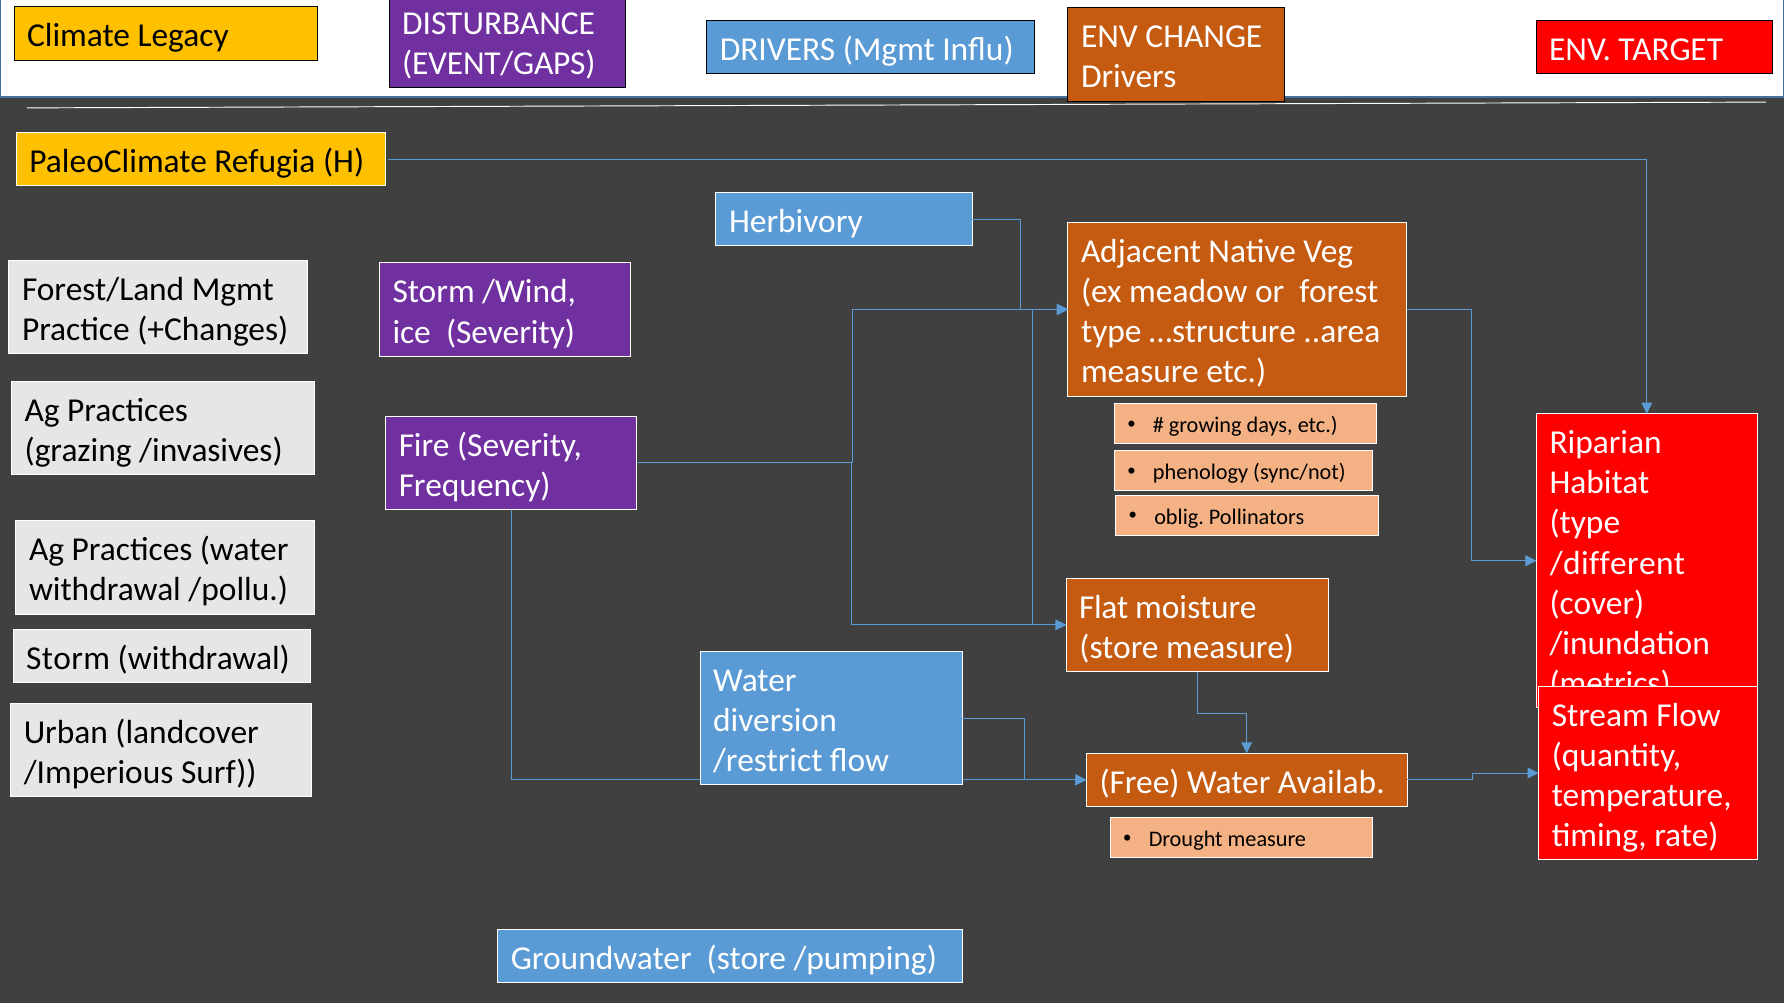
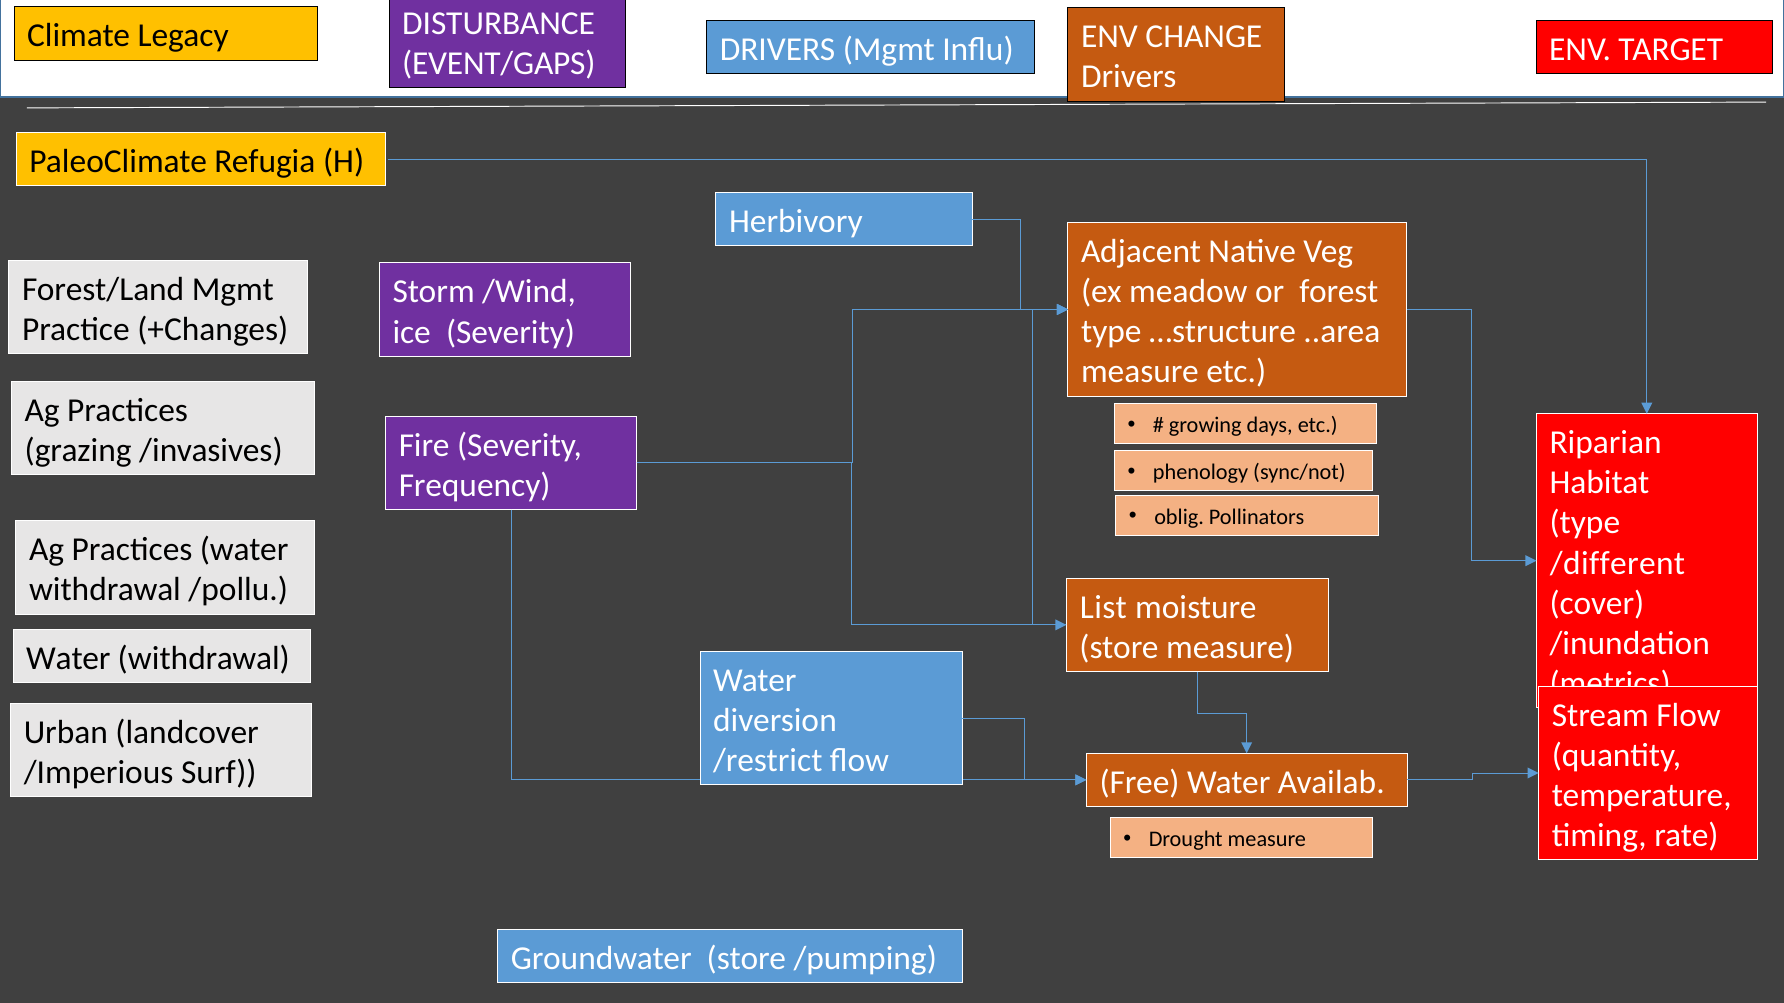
Flat: Flat -> List
Storm at (68, 659): Storm -> Water
